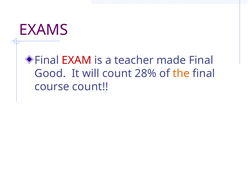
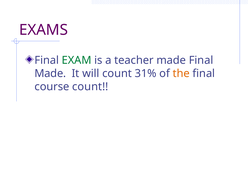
EXAM colour: red -> green
Good at (50, 74): Good -> Made
28%: 28% -> 31%
